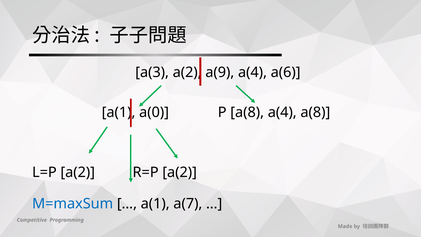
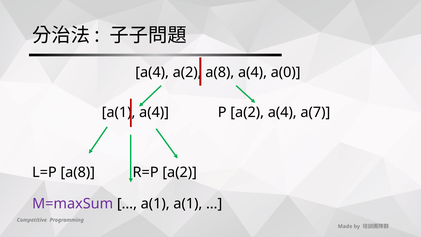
a(3 at (152, 72): a(3 -> a(4
a(9 at (220, 72): a(9 -> a(8
a(6: a(6 -> a(0
a(0 at (154, 112): a(0 -> a(4
P a(8: a(8 -> a(2
a(4 a(8: a(8 -> a(7
L=P a(2: a(2 -> a(8
M=maxSum colour: blue -> purple
a(1 a(7: a(7 -> a(1
